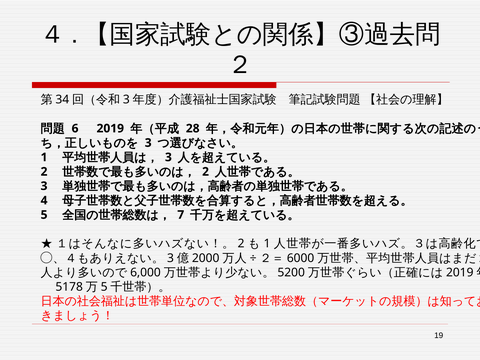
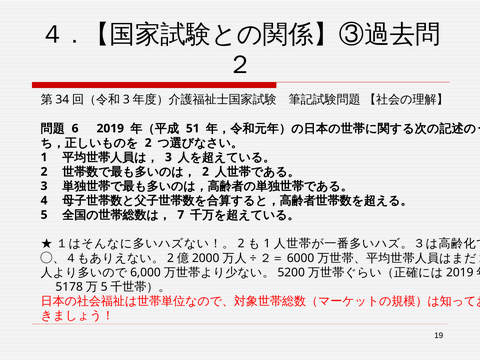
28: 28 -> 51
3 at (148, 143): 3 -> 2
3 at (170, 258): 3 -> 2
